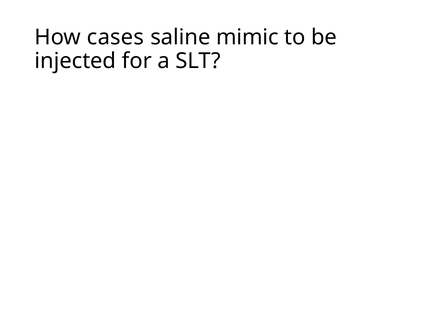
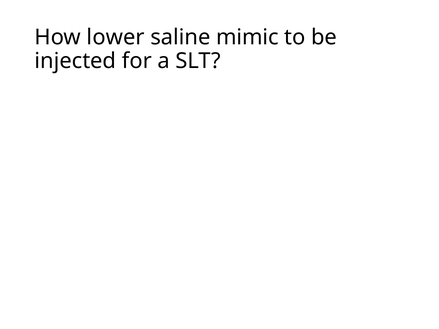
cases: cases -> lower
